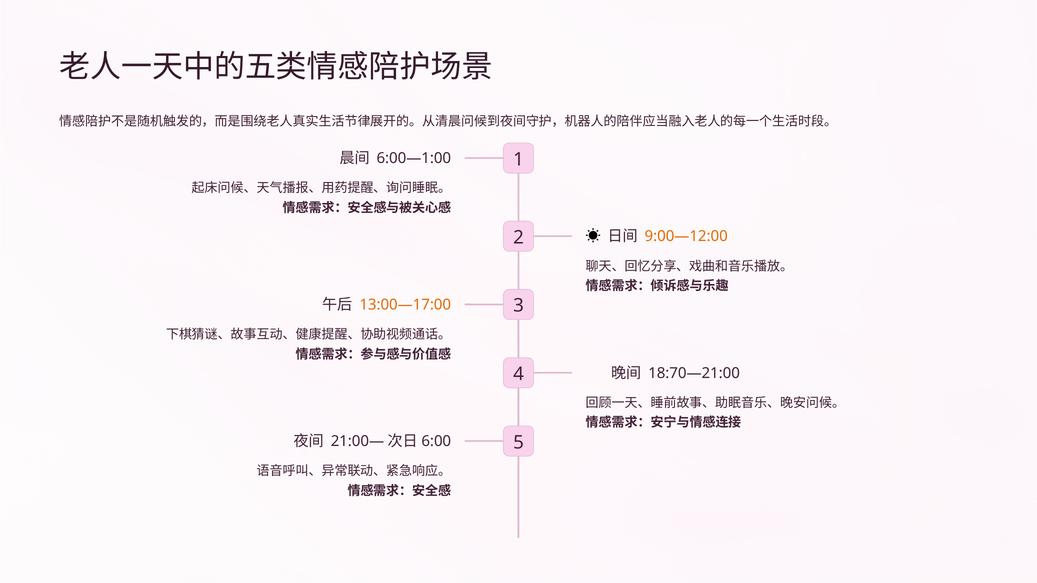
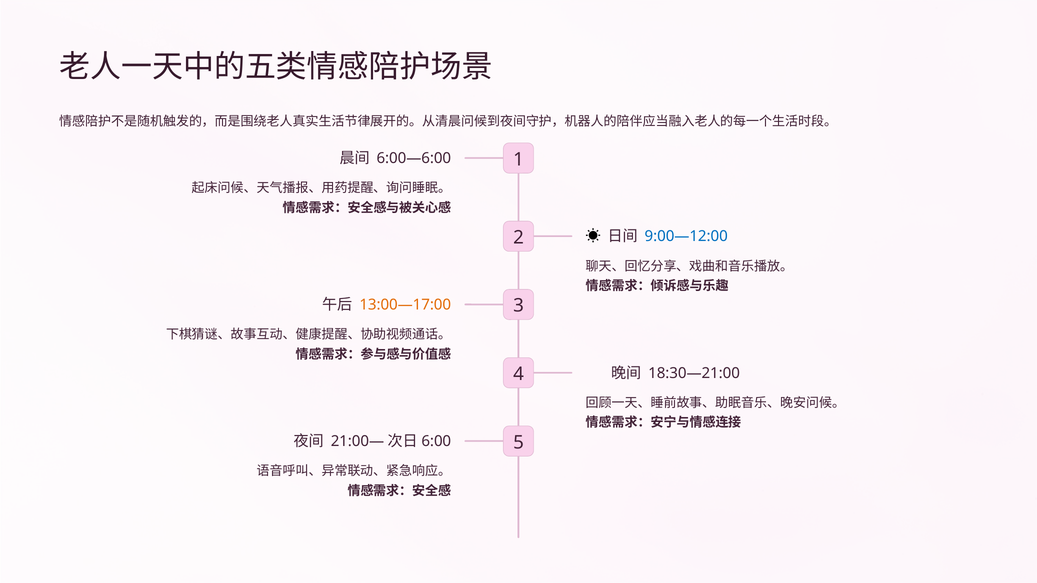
6:00—1:00: 6:00—1:00 -> 6:00—6:00
9:00—12:00 colour: orange -> blue
18:70—21:00: 18:70—21:00 -> 18:30—21:00
